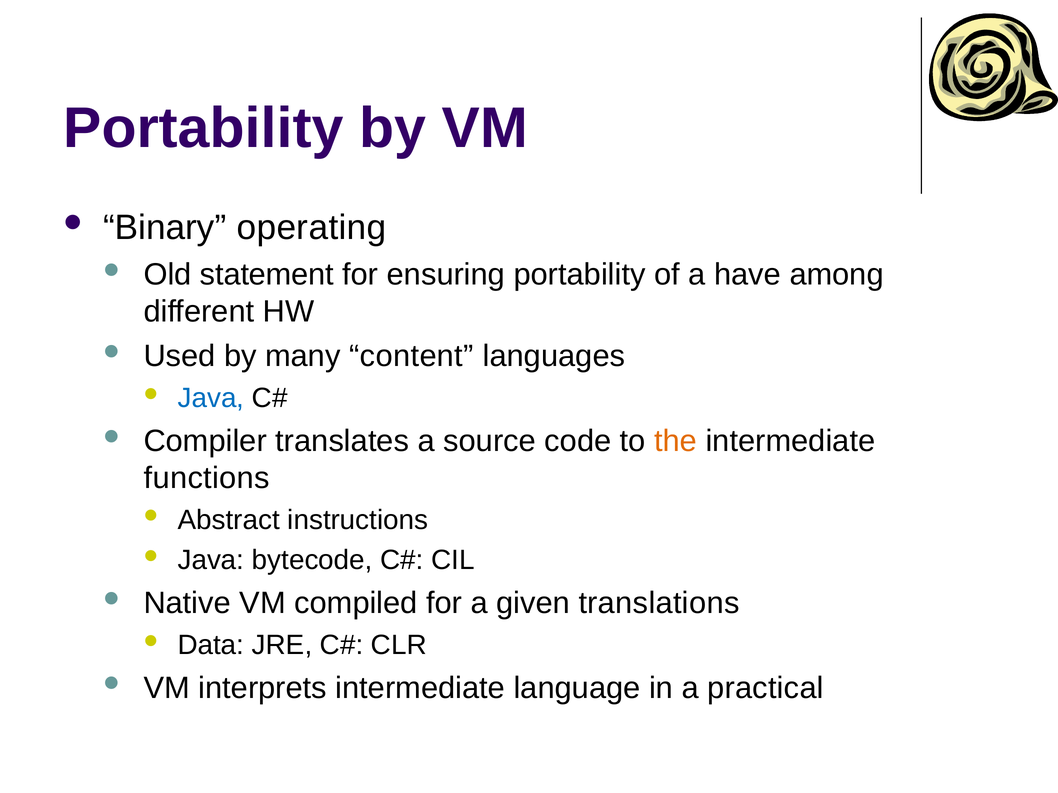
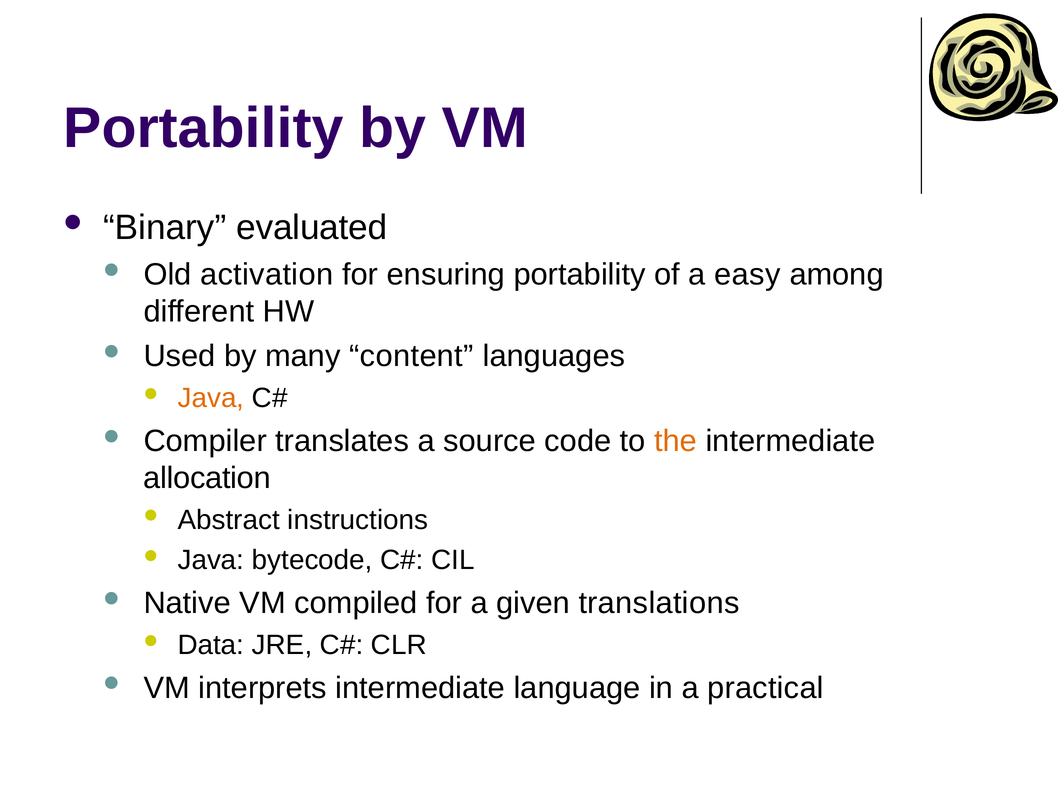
operating: operating -> evaluated
statement: statement -> activation
have: have -> easy
Java at (211, 398) colour: blue -> orange
functions: functions -> allocation
